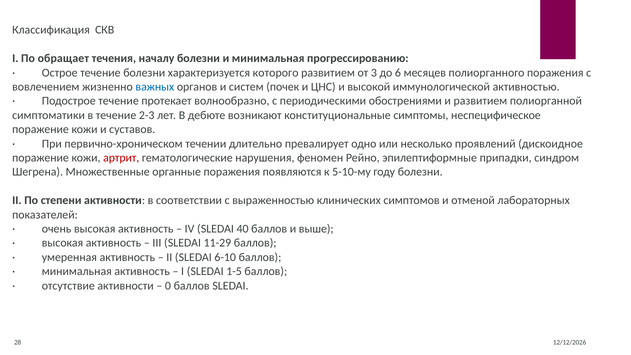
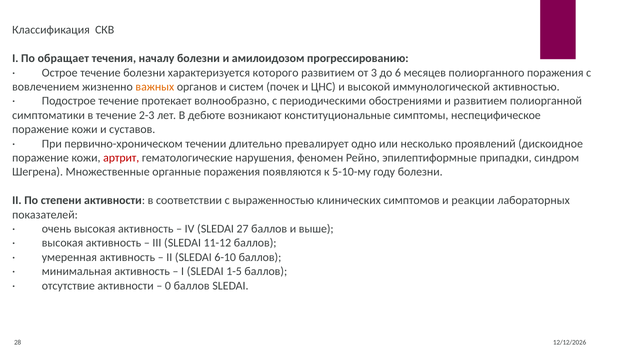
и минимальная: минимальная -> амилоидозом
важных colour: blue -> orange
отменой: отменой -> реакции
40: 40 -> 27
11-29: 11-29 -> 11-12
